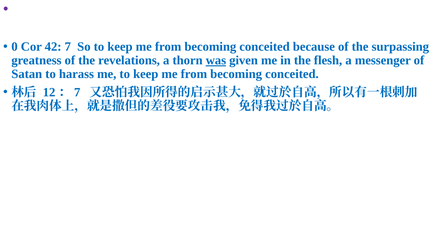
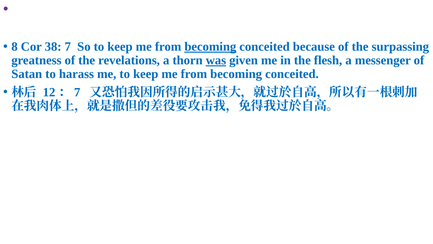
0: 0 -> 8
42: 42 -> 38
becoming at (210, 47) underline: none -> present
